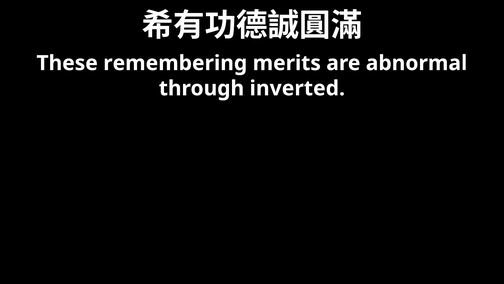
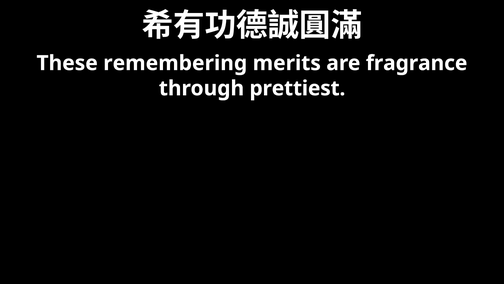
abnormal: abnormal -> fragrance
inverted: inverted -> prettiest
